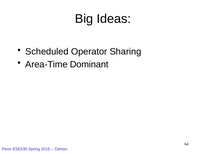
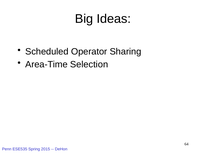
Dominant: Dominant -> Selection
